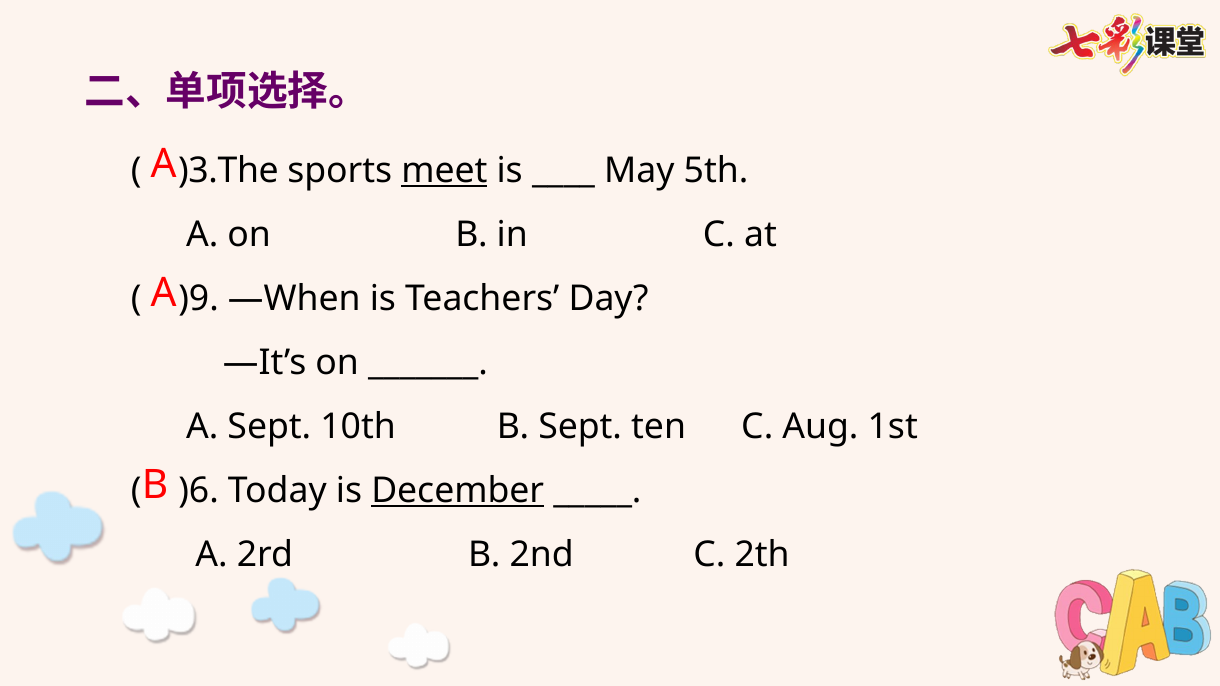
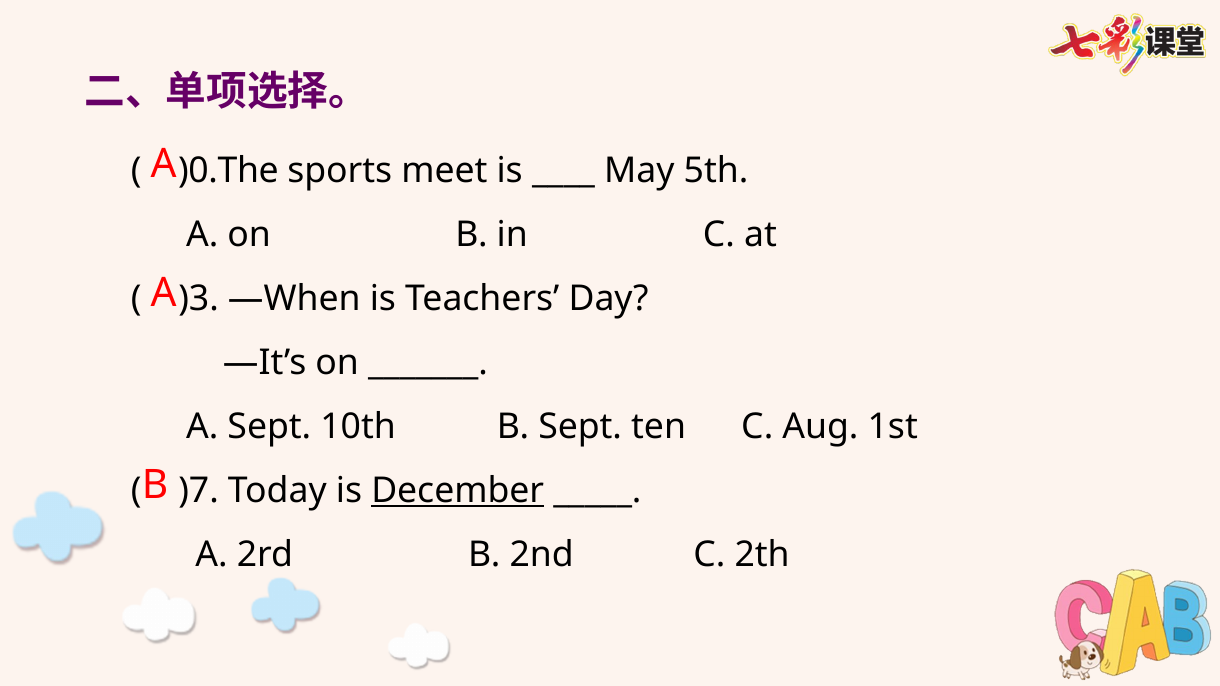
)3.The: )3.The -> )0.The
meet underline: present -> none
)9: )9 -> )3
)6: )6 -> )7
